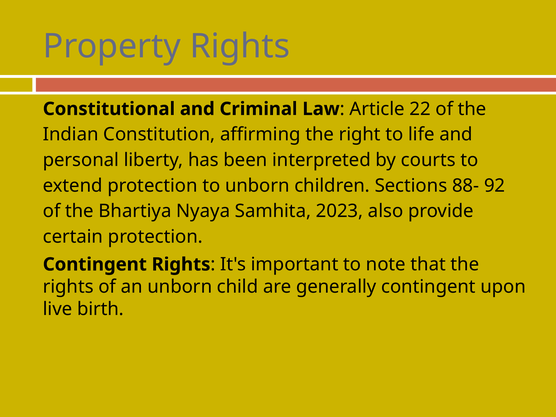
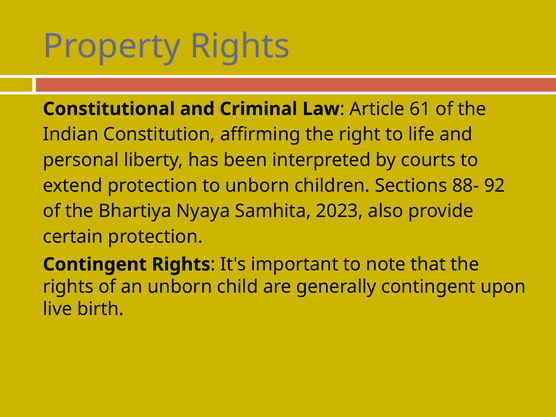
22: 22 -> 61
